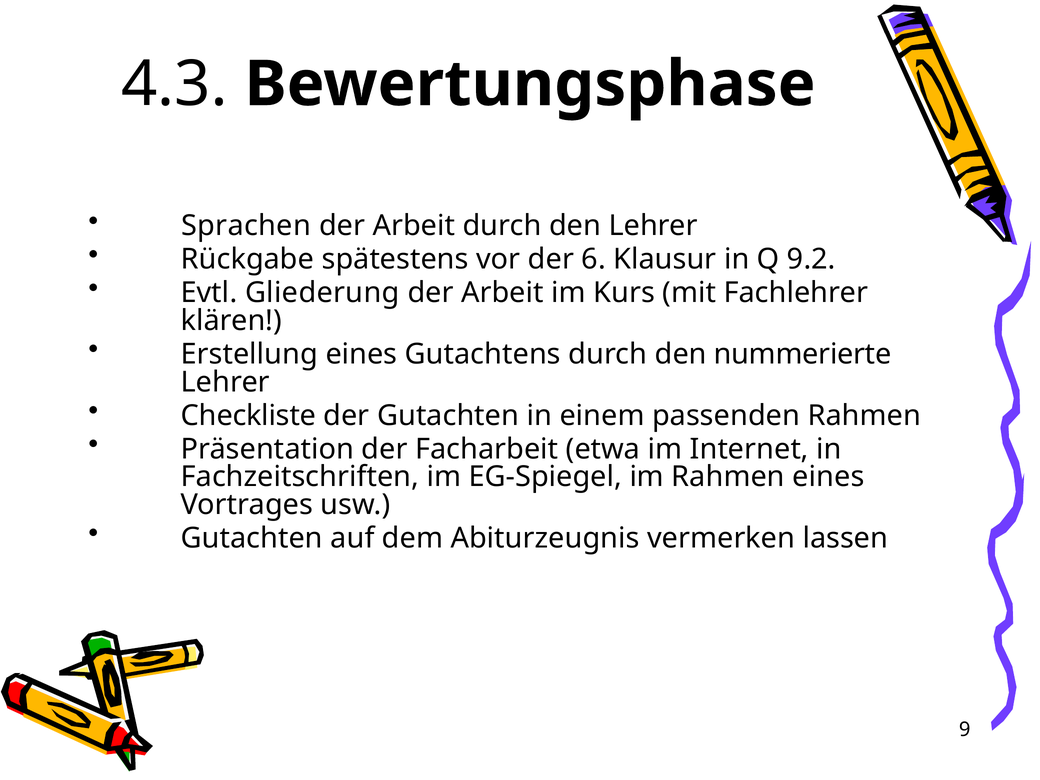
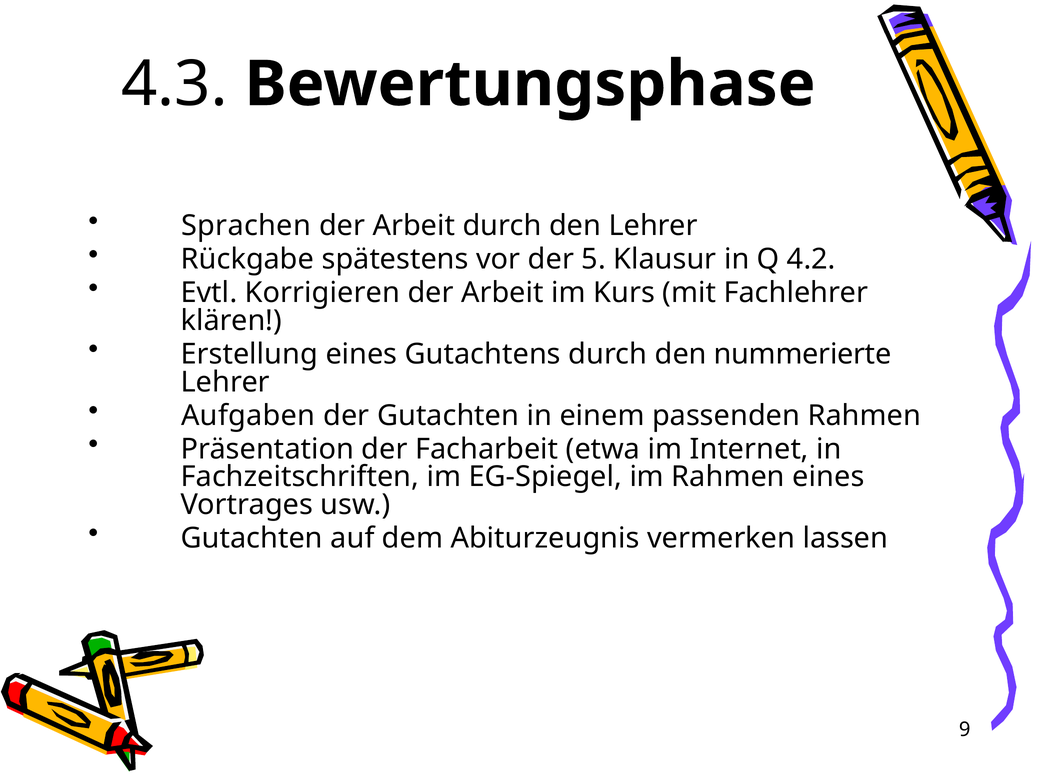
6: 6 -> 5
9.2: 9.2 -> 4.2
Gliederung: Gliederung -> Korrigieren
Checkliste: Checkliste -> Aufgaben
